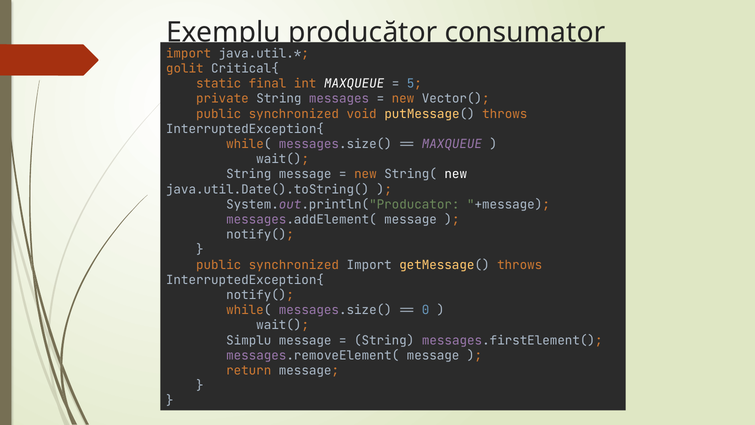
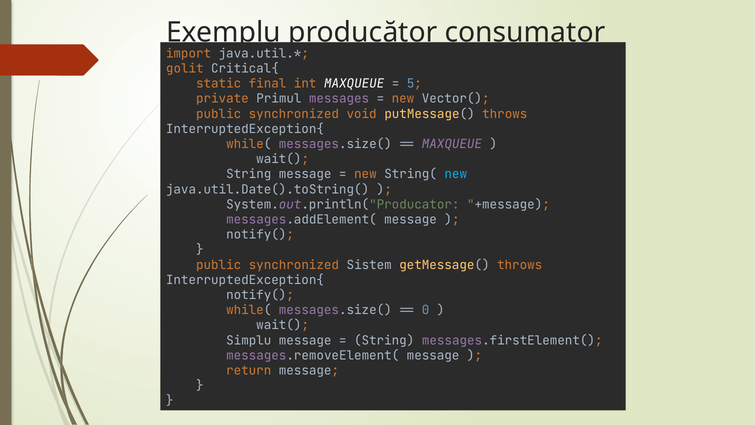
private String: String -> Primul
new at (456, 174) colour: white -> light blue
synchronized Import: Import -> Sistem
